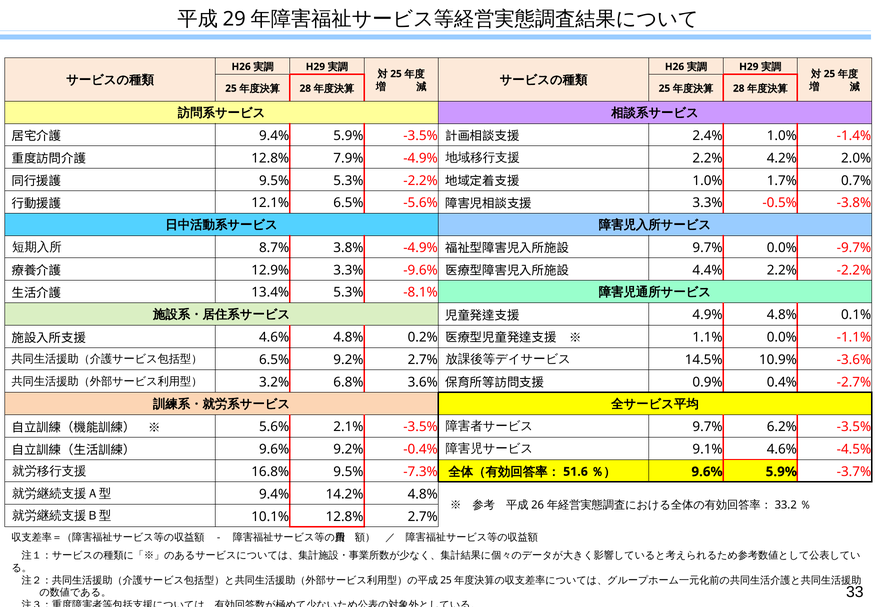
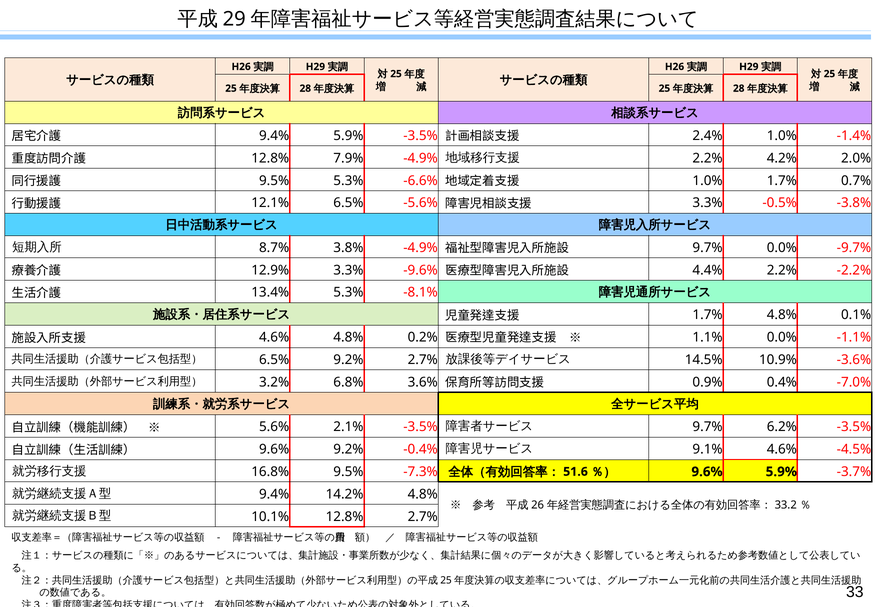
5.3% -2.2%: -2.2% -> -6.6%
4.9% at (708, 315): 4.9% -> 1.7%
-2.7%: -2.7% -> -7.0%
